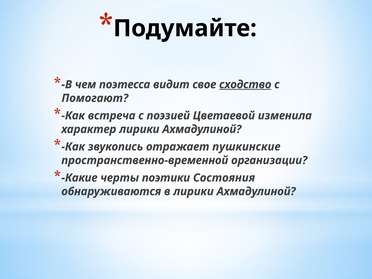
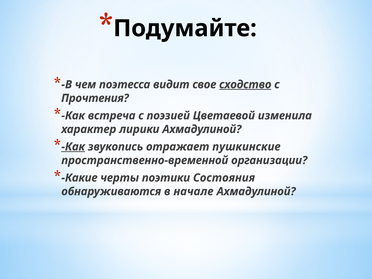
Помогают: Помогают -> Прочтения
Как at (73, 147) underline: none -> present
в лирики: лирики -> начале
